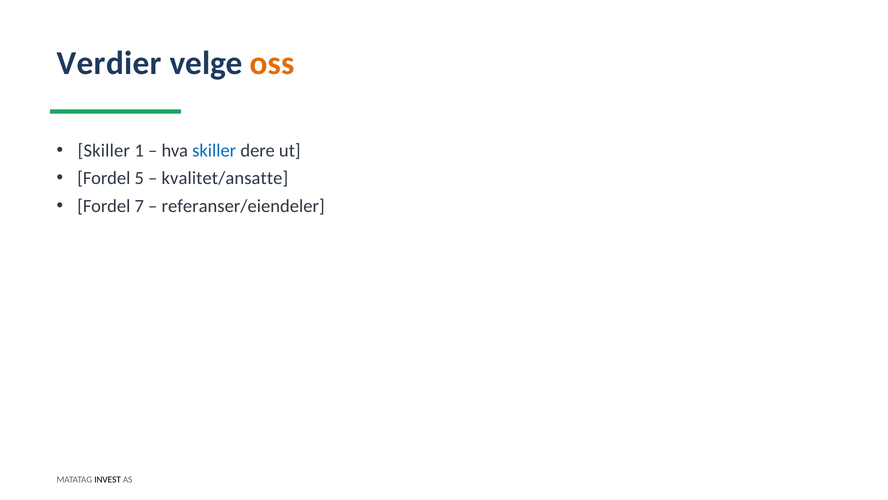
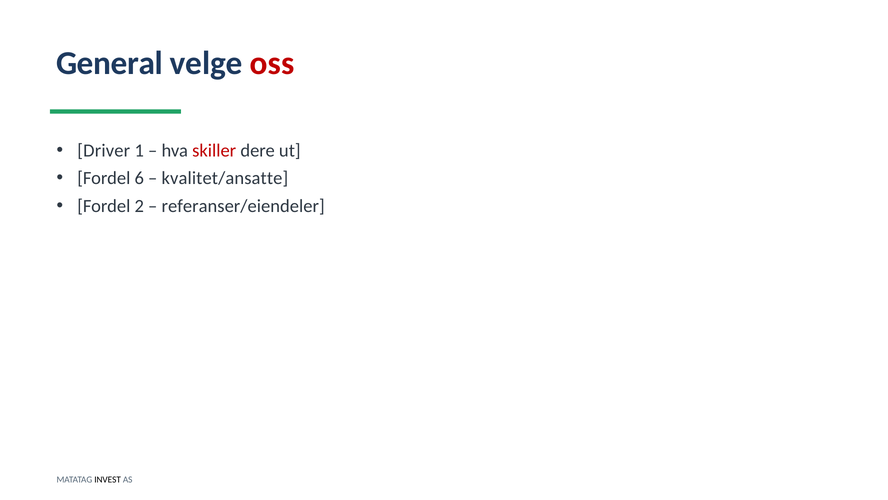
Verdier: Verdier -> General
oss colour: orange -> red
Skiller at (104, 150): Skiller -> Driver
skiller at (214, 150) colour: blue -> red
5: 5 -> 6
7: 7 -> 2
